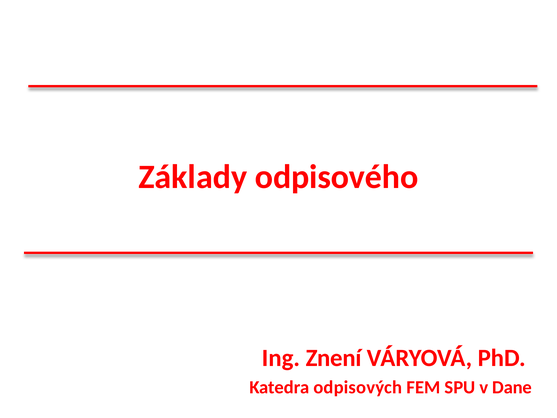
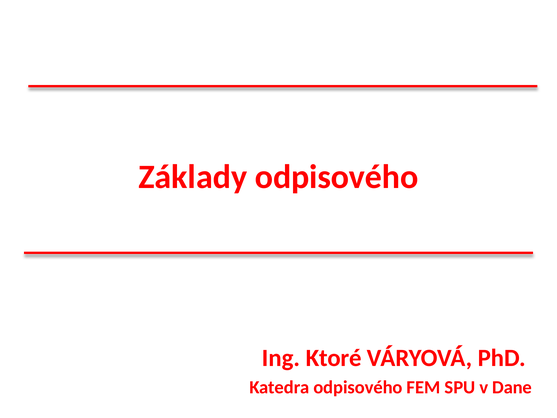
Znení: Znení -> Ktoré
Katedra odpisových: odpisových -> odpisového
